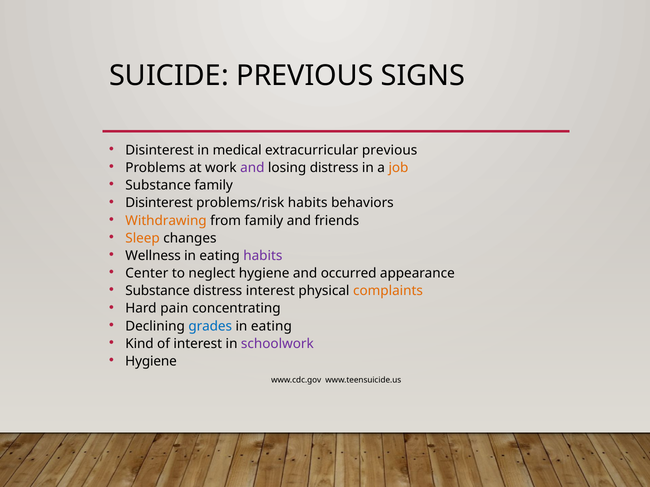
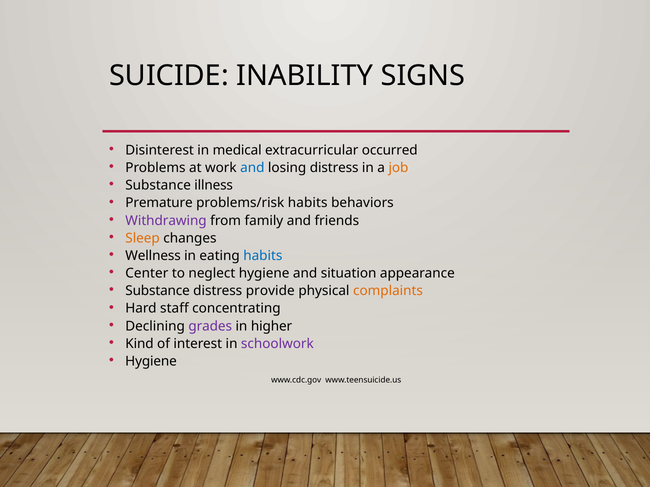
SUICIDE PREVIOUS: PREVIOUS -> INABILITY
extracurricular previous: previous -> occurred
and at (252, 168) colour: purple -> blue
Substance family: family -> illness
Disinterest at (159, 203): Disinterest -> Premature
Withdrawing colour: orange -> purple
habits at (263, 256) colour: purple -> blue
occurred: occurred -> situation
distress interest: interest -> provide
pain: pain -> staff
grades colour: blue -> purple
eating at (271, 326): eating -> higher
